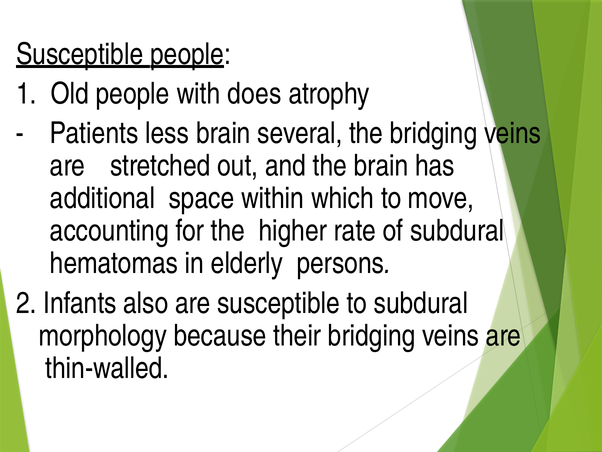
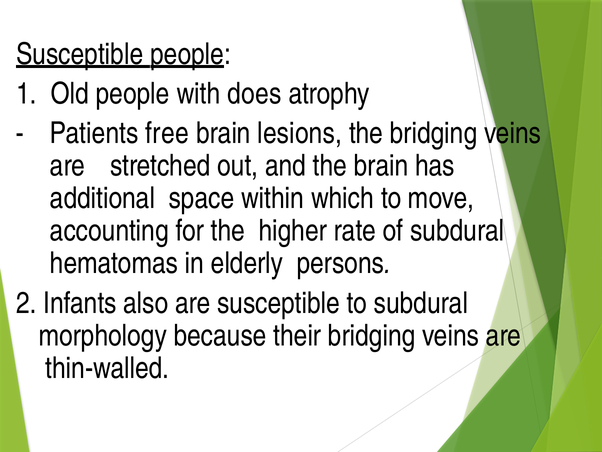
less: less -> free
several: several -> lesions
